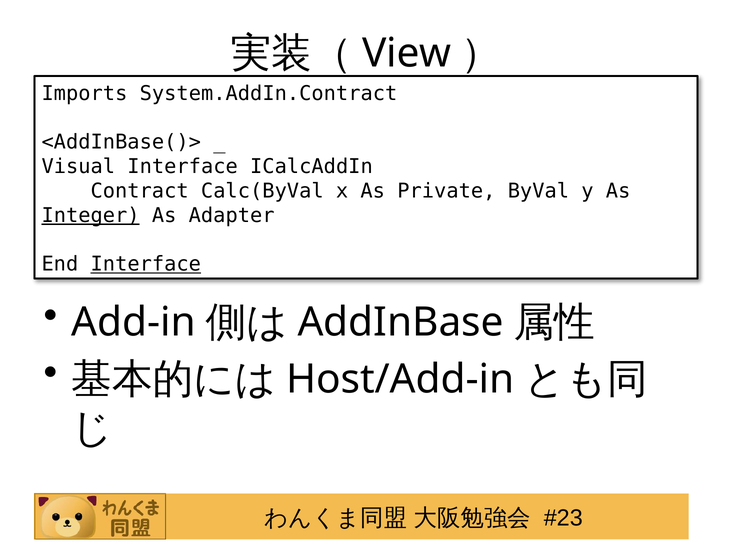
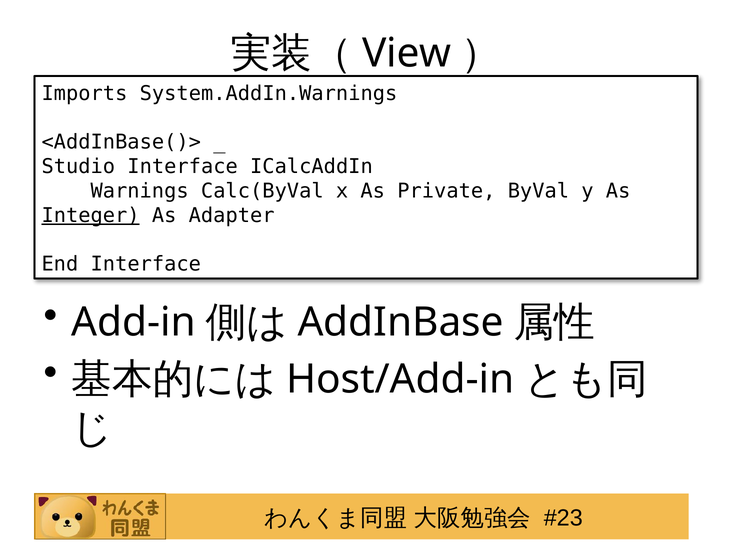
System.AddIn.Contract: System.AddIn.Contract -> System.AddIn.Warnings
Visual: Visual -> Studio
Contract: Contract -> Warnings
Interface at (146, 264) underline: present -> none
